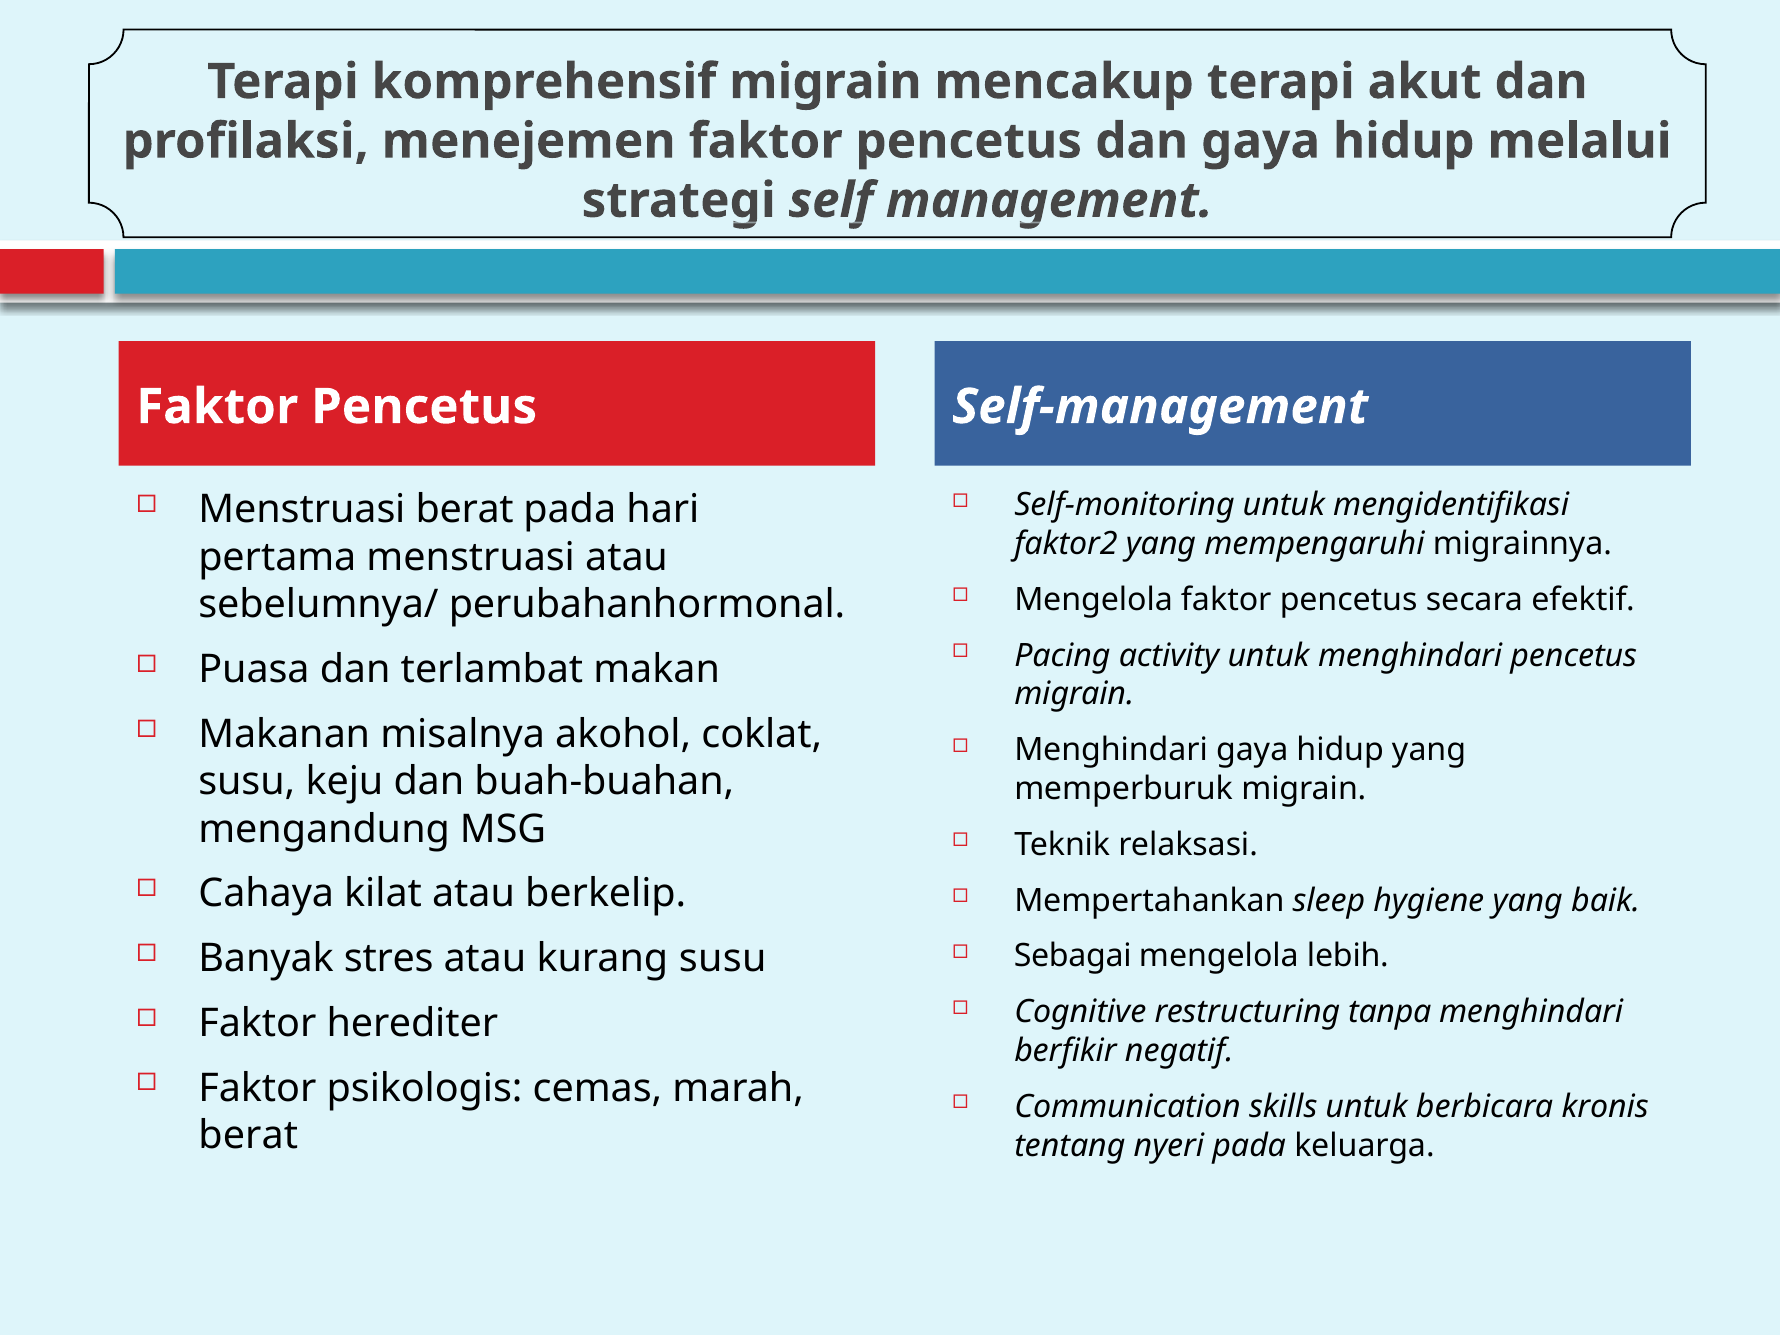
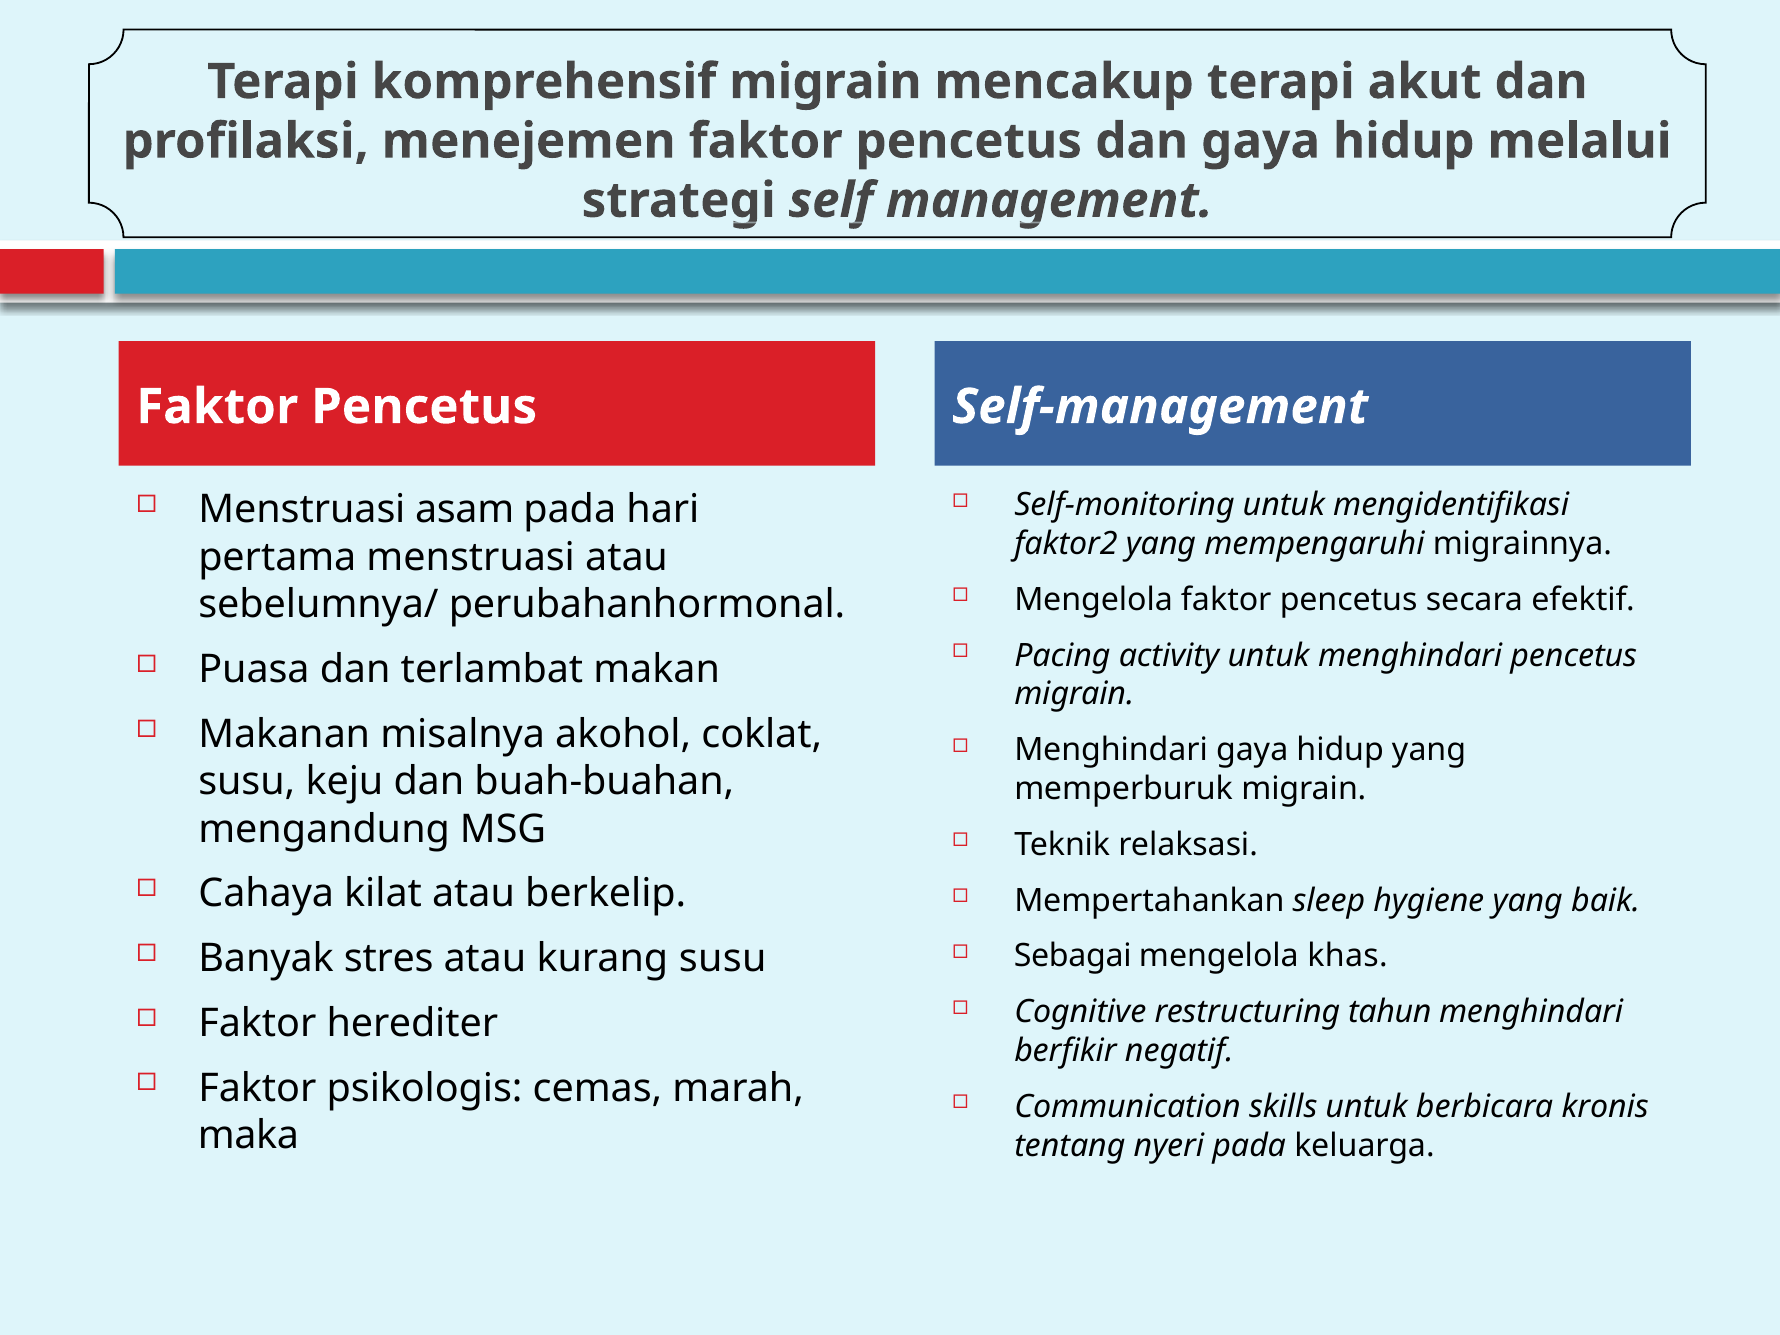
Menstruasi berat: berat -> asam
lebih: lebih -> khas
tanpa: tanpa -> tahun
berat at (248, 1136): berat -> maka
